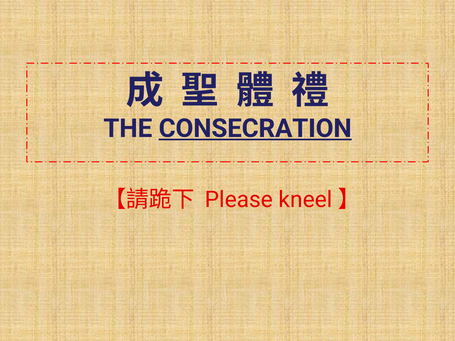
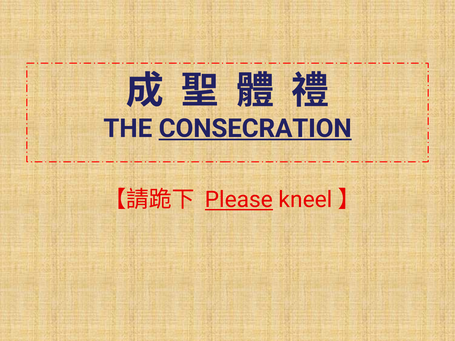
Please underline: none -> present
